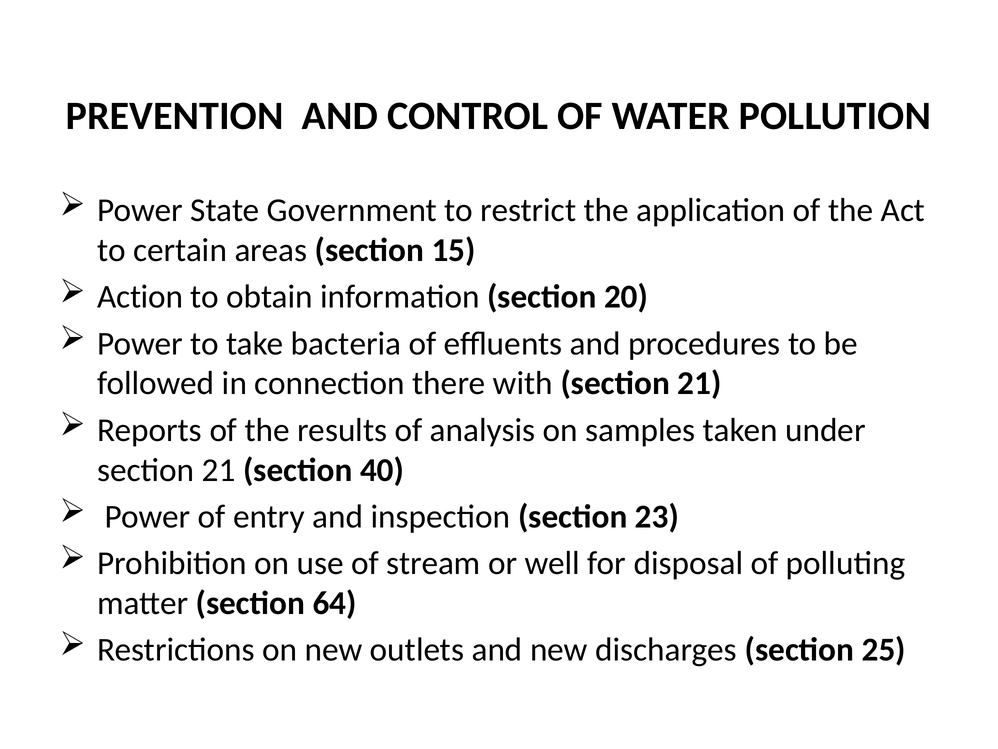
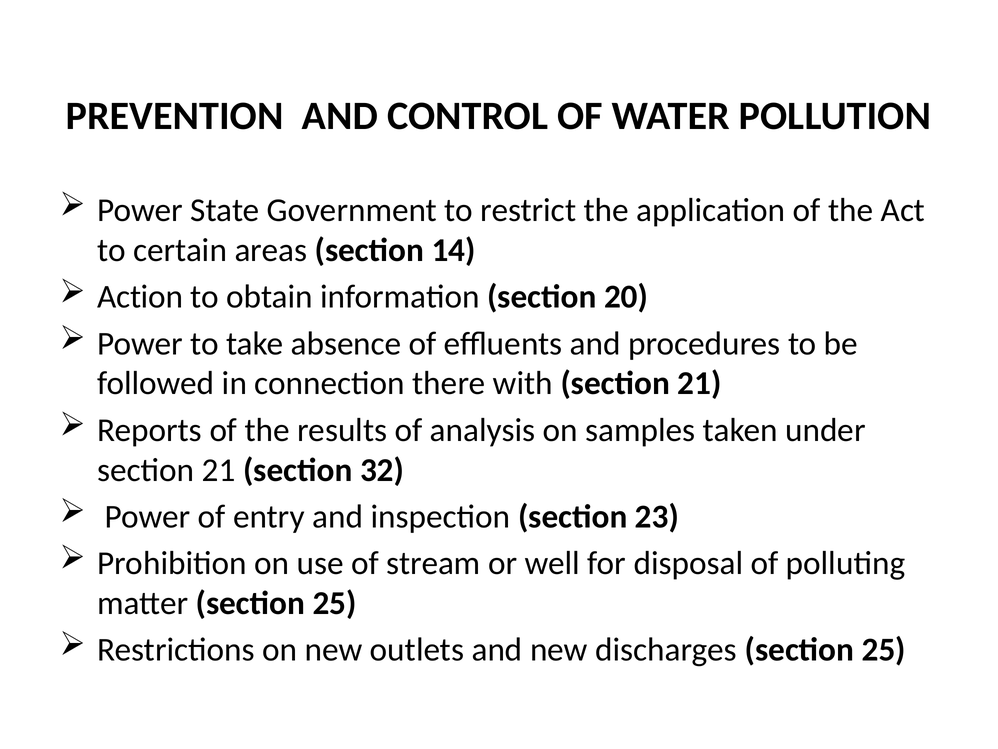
15: 15 -> 14
bacteria: bacteria -> absence
40: 40 -> 32
matter section 64: 64 -> 25
